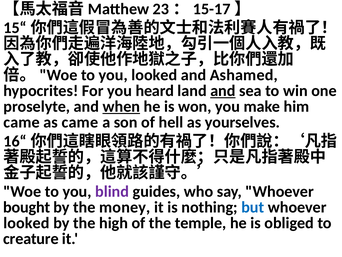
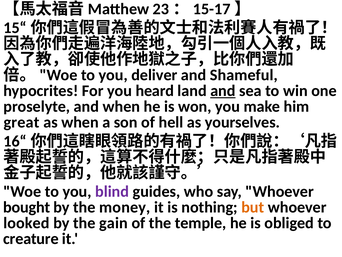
you looked: looked -> deliver
Ashamed: Ashamed -> Shameful
when at (121, 106) underline: present -> none
came at (22, 122): came -> great
as came: came -> when
but colour: blue -> orange
high: high -> gain
